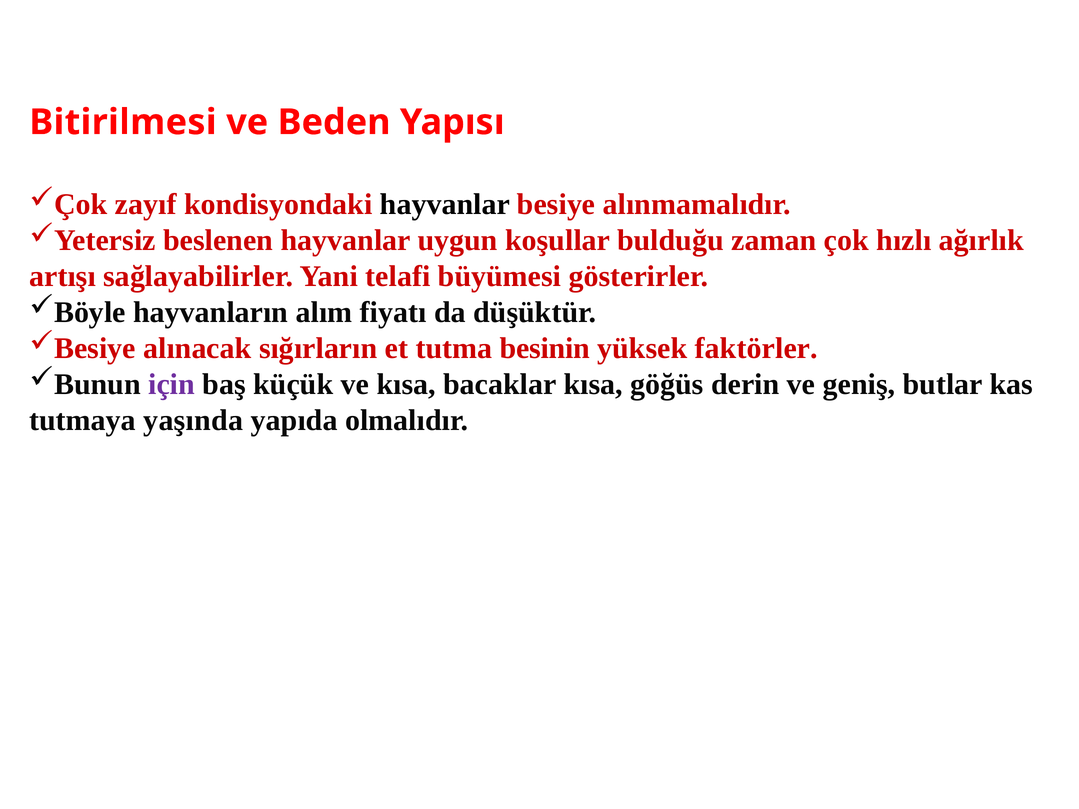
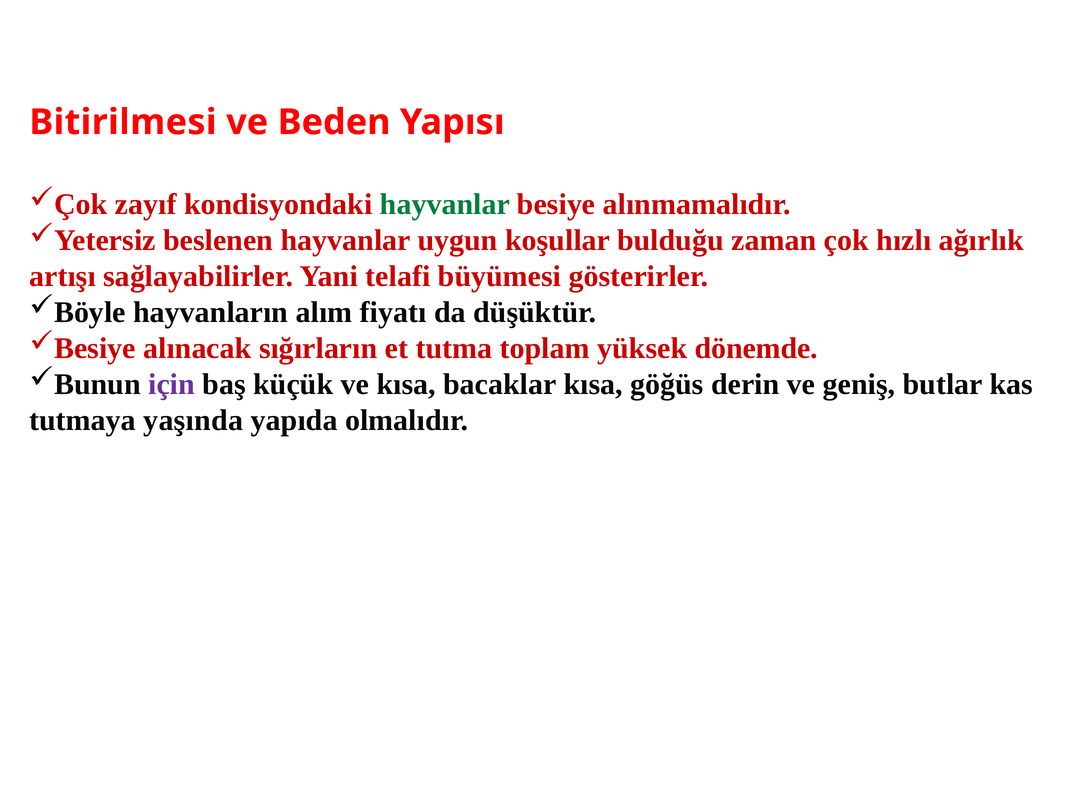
hayvanlar at (445, 205) colour: black -> green
besinin: besinin -> toplam
faktörler: faktörler -> dönemde
